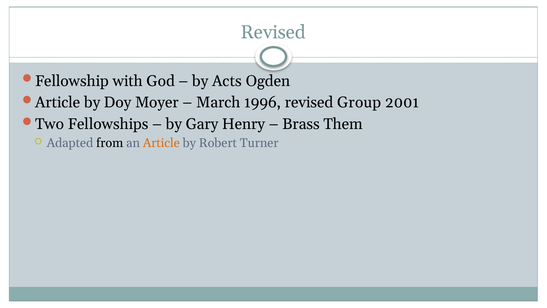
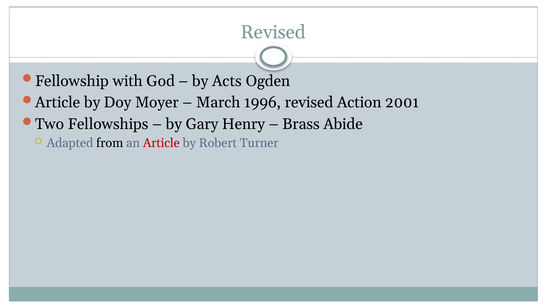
Group: Group -> Action
Them: Them -> Abide
Article at (161, 143) colour: orange -> red
